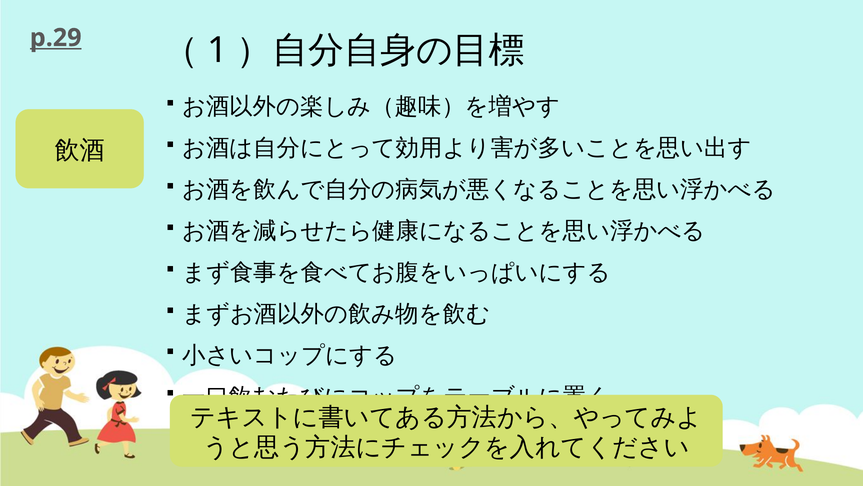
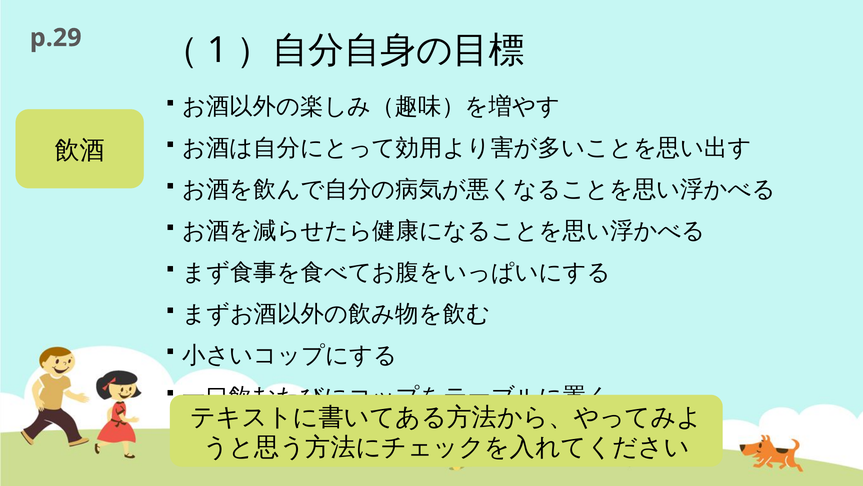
p.29 underline: present -> none
